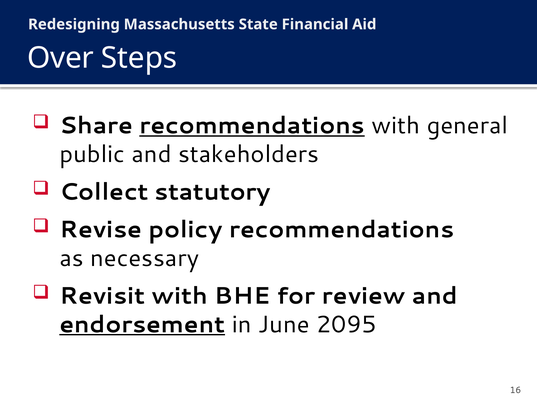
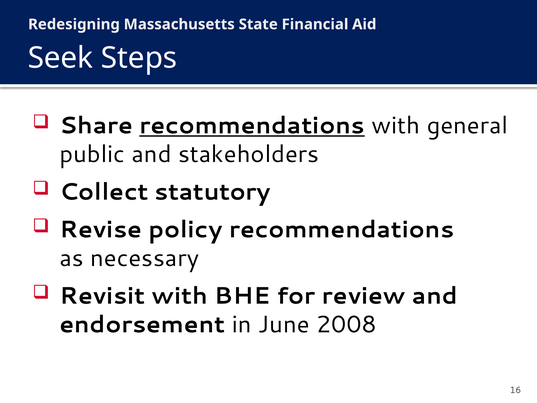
Over: Over -> Seek
endorsement underline: present -> none
2095: 2095 -> 2008
